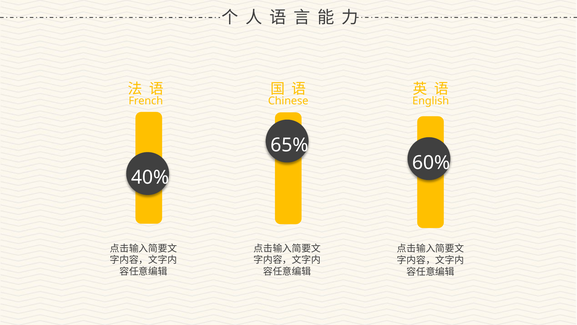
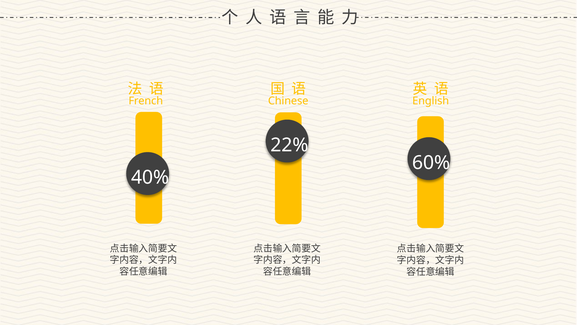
65%: 65% -> 22%
